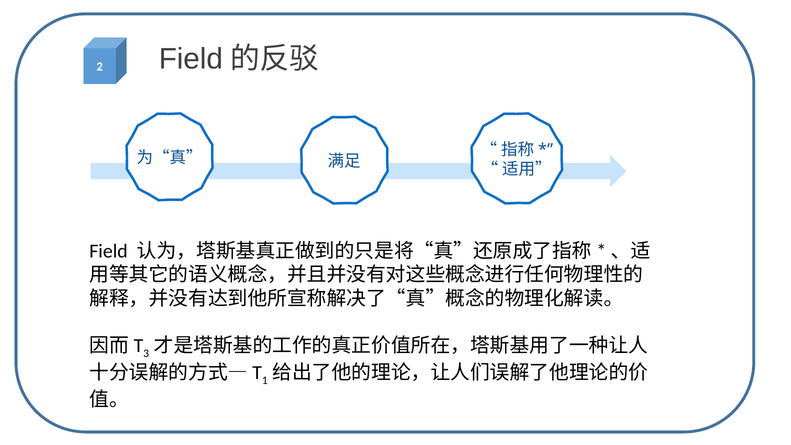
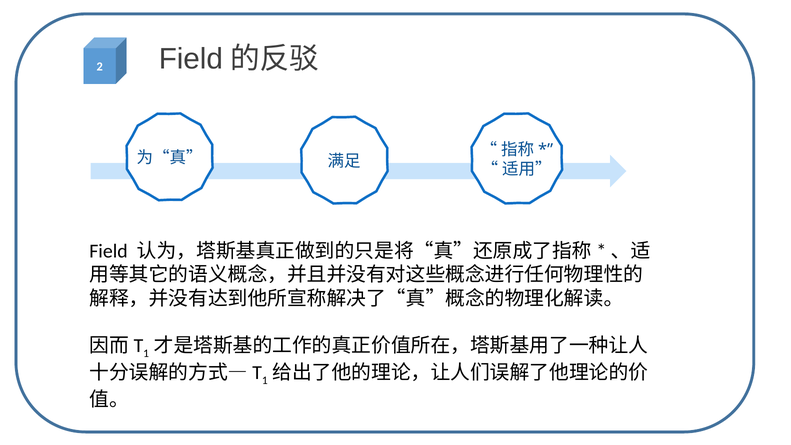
3 at (146, 354): 3 -> 1
